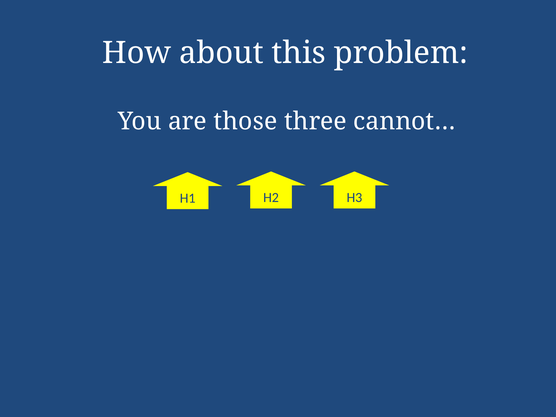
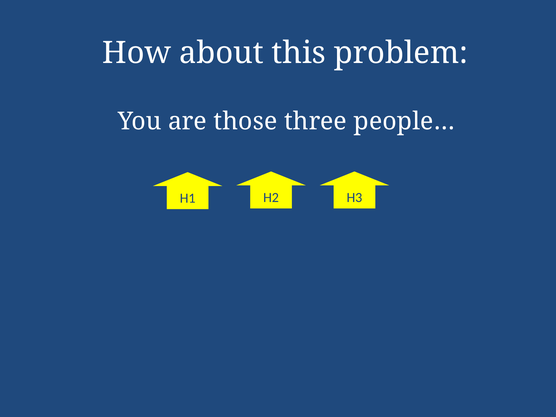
cannot…: cannot… -> people…
